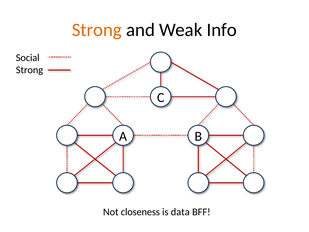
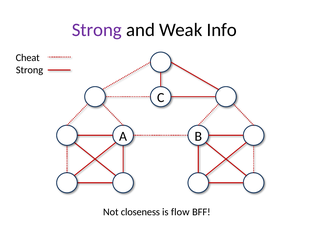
Strong at (97, 30) colour: orange -> purple
Social: Social -> Cheat
data: data -> flow
